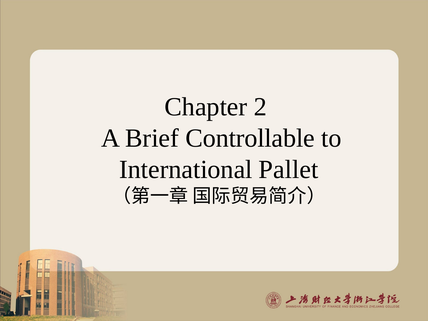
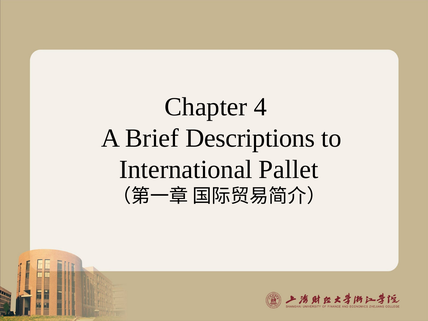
2: 2 -> 4
Controllable: Controllable -> Descriptions
